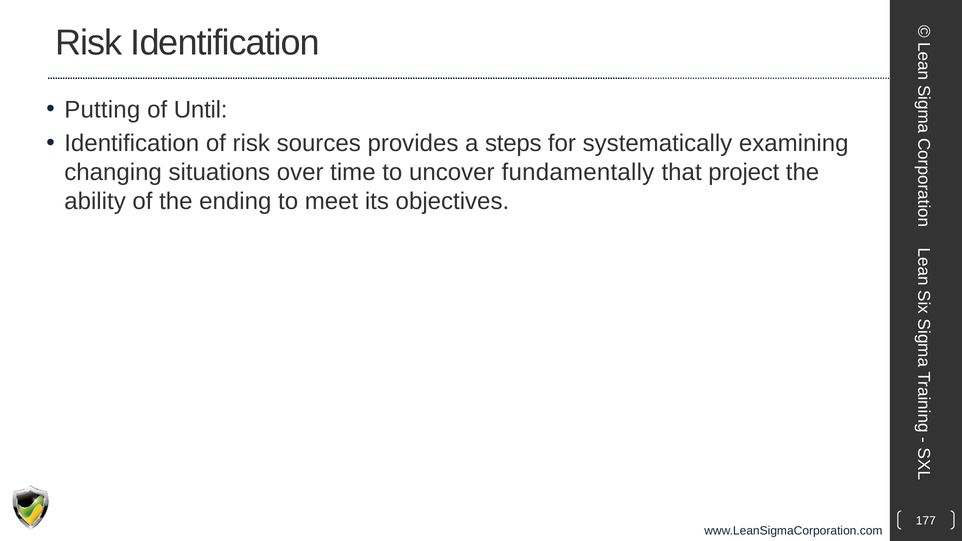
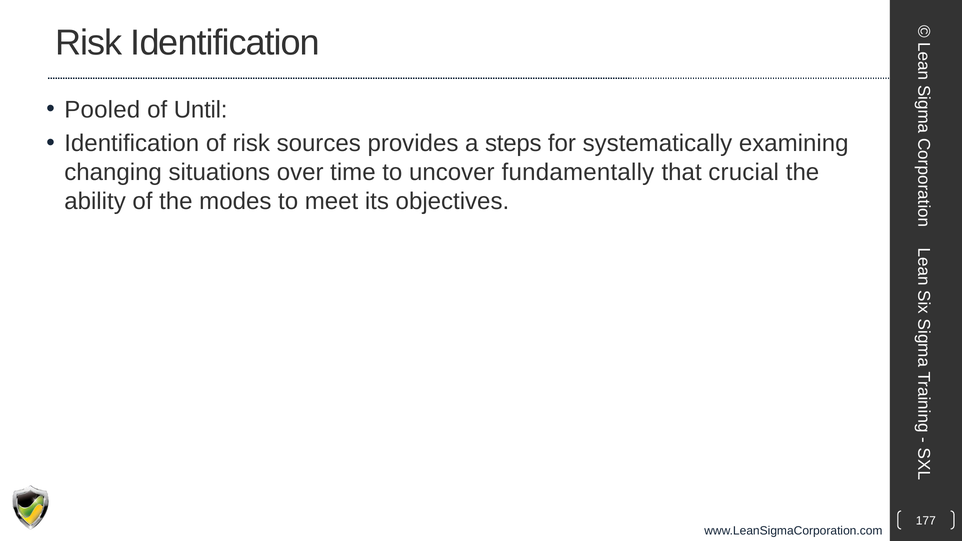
Putting: Putting -> Pooled
project: project -> crucial
ending: ending -> modes
